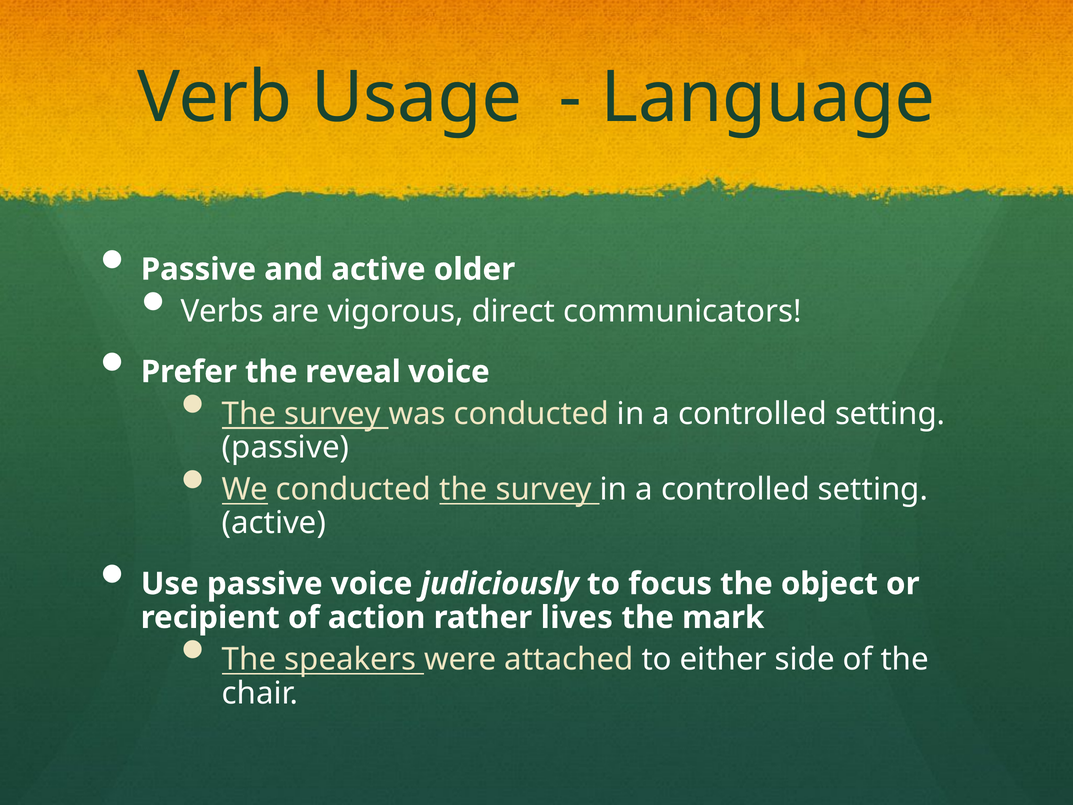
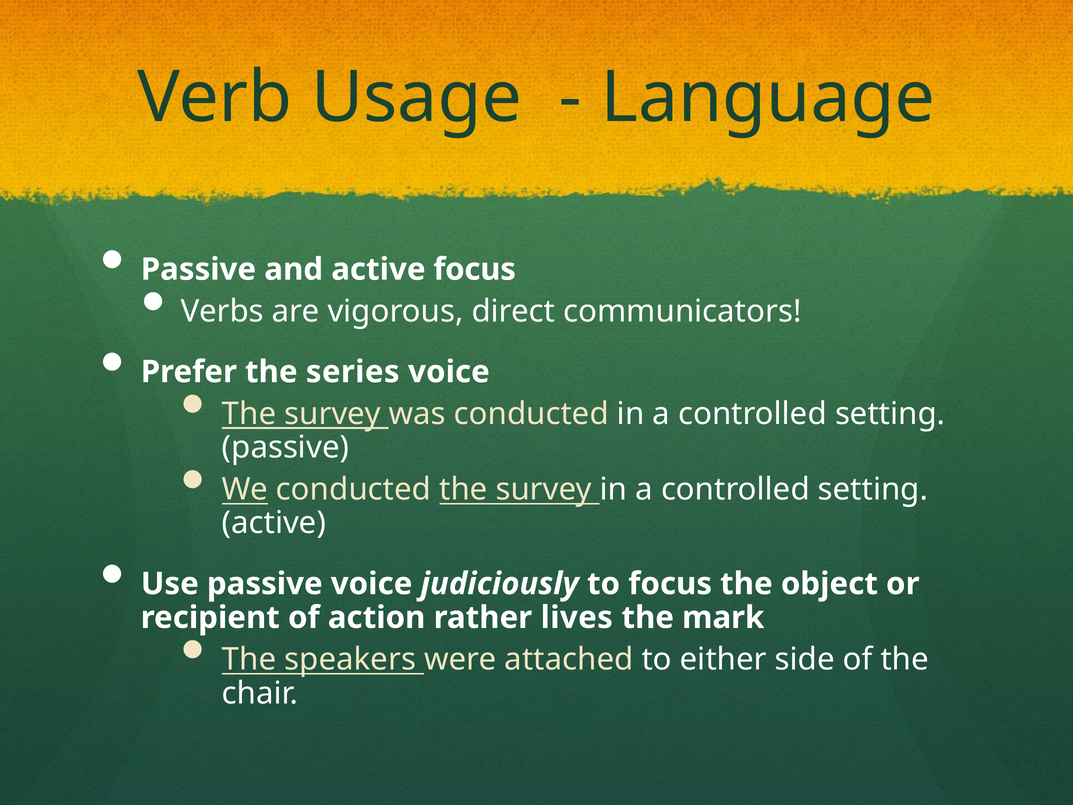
active older: older -> focus
reveal: reveal -> series
